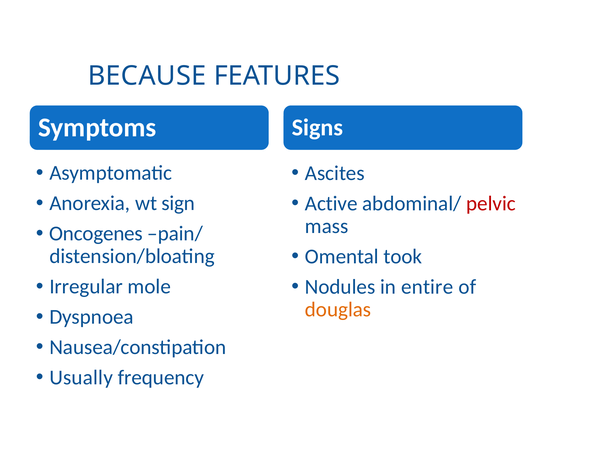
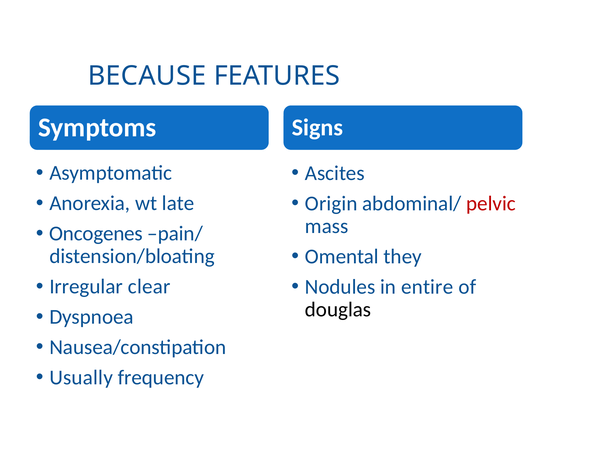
sign: sign -> late
Active: Active -> Origin
took: took -> they
mole: mole -> clear
douglas colour: orange -> black
